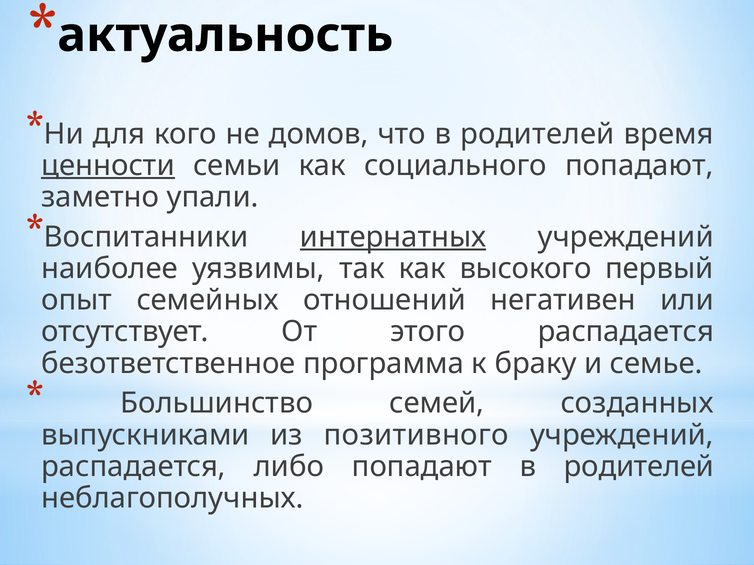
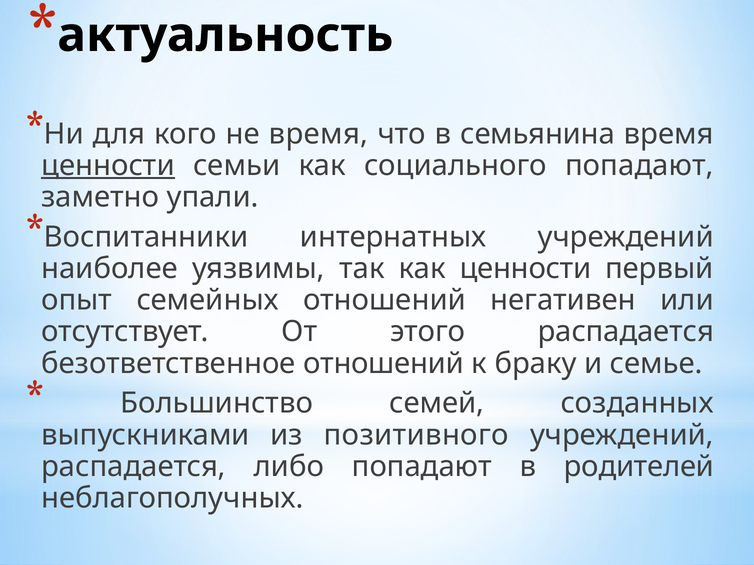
не домов: домов -> время
что в родителей: родителей -> семьянина
интернатных underline: present -> none
как высокого: высокого -> ценности
безответственное программа: программа -> отношений
